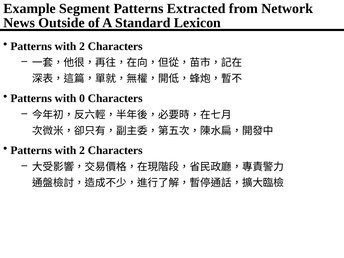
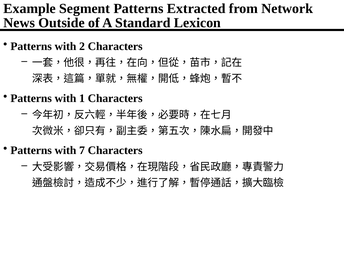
0: 0 -> 1
2 at (82, 150): 2 -> 7
